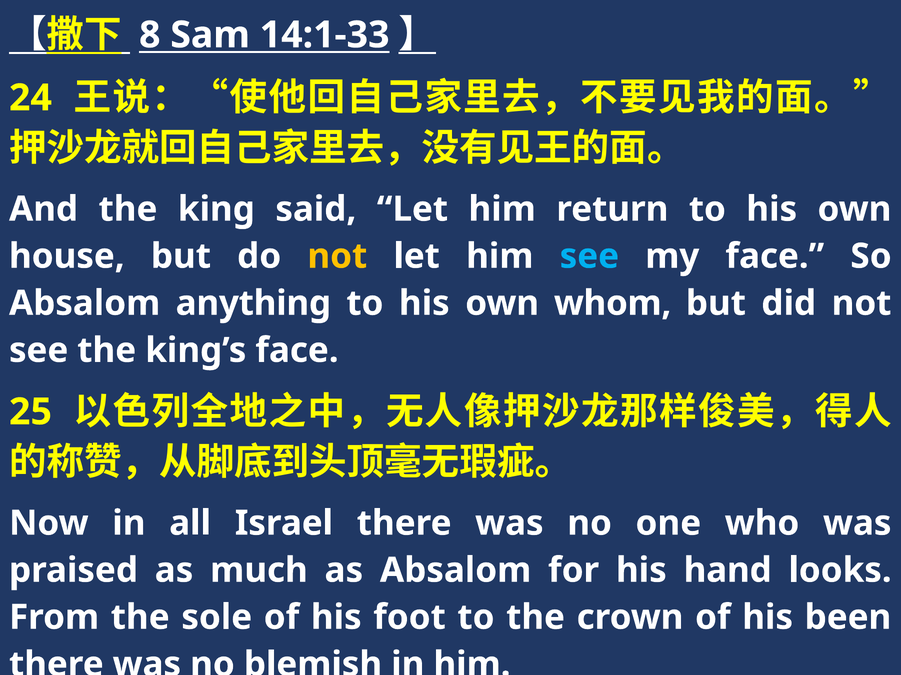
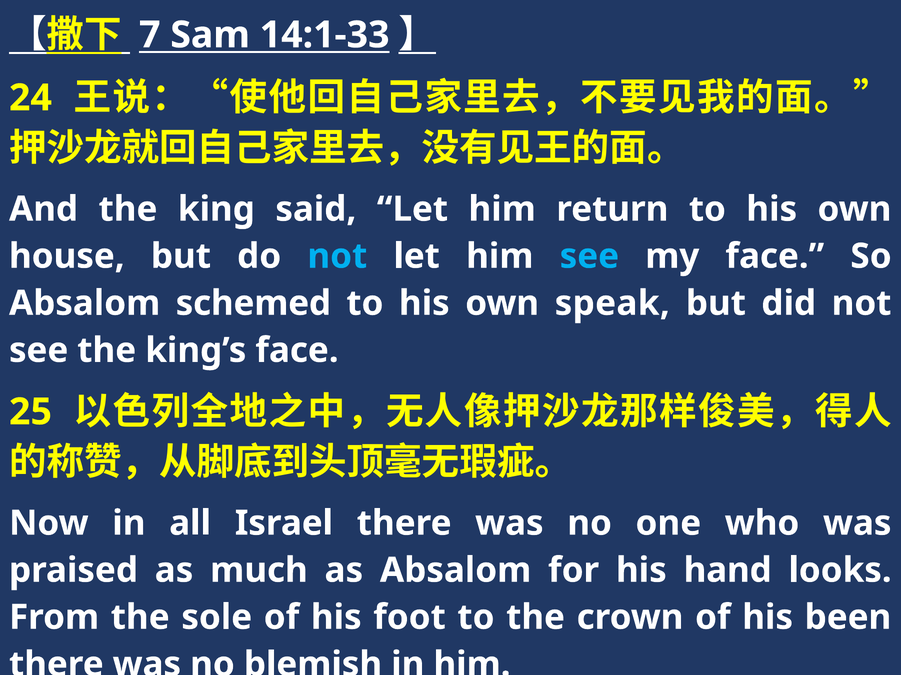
8: 8 -> 7
not at (337, 256) colour: yellow -> light blue
anything: anything -> schemed
whom: whom -> speak
